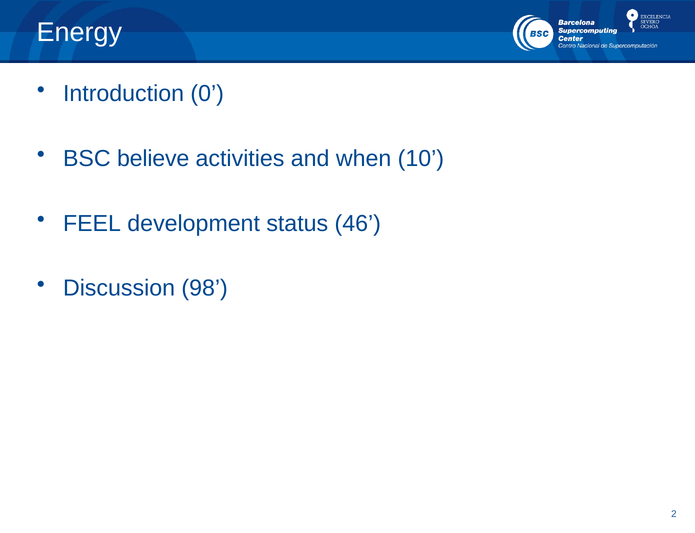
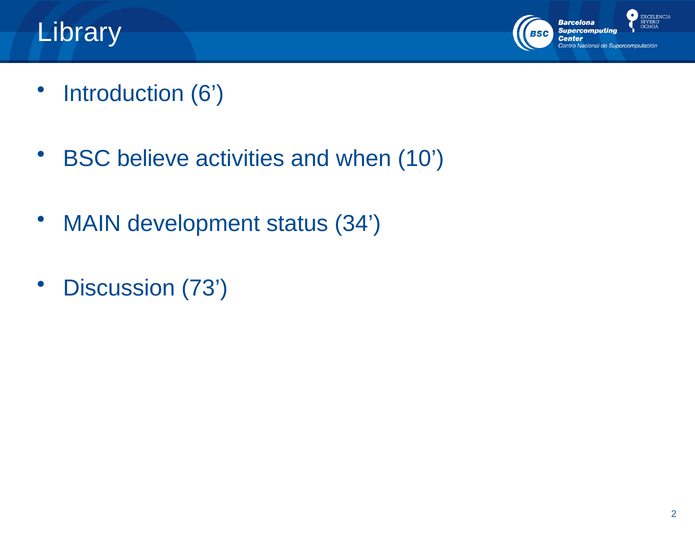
Energy: Energy -> Library
0: 0 -> 6
FEEL: FEEL -> MAIN
46: 46 -> 34
98: 98 -> 73
